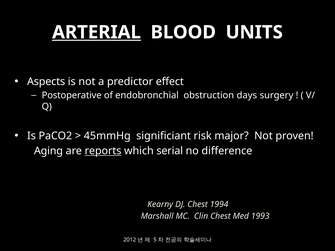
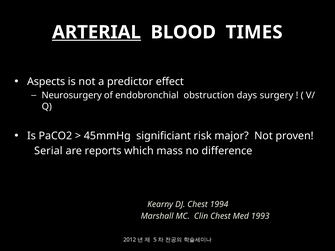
UNITS: UNITS -> TIMES
Postoperative: Postoperative -> Neurosurgery
Aging: Aging -> Serial
reports underline: present -> none
serial: serial -> mass
